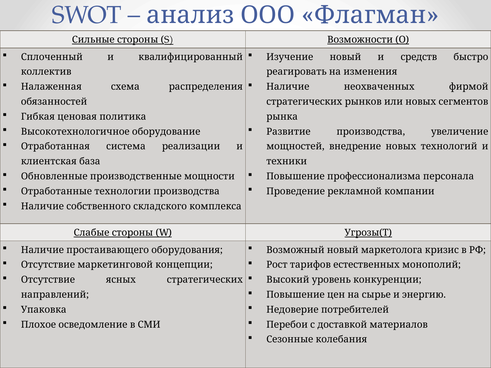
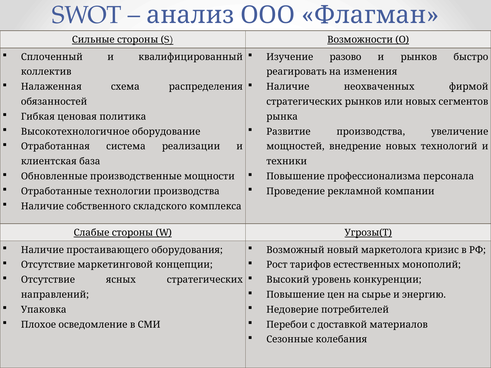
Изучение новый: новый -> разово
и средств: средств -> рынков
